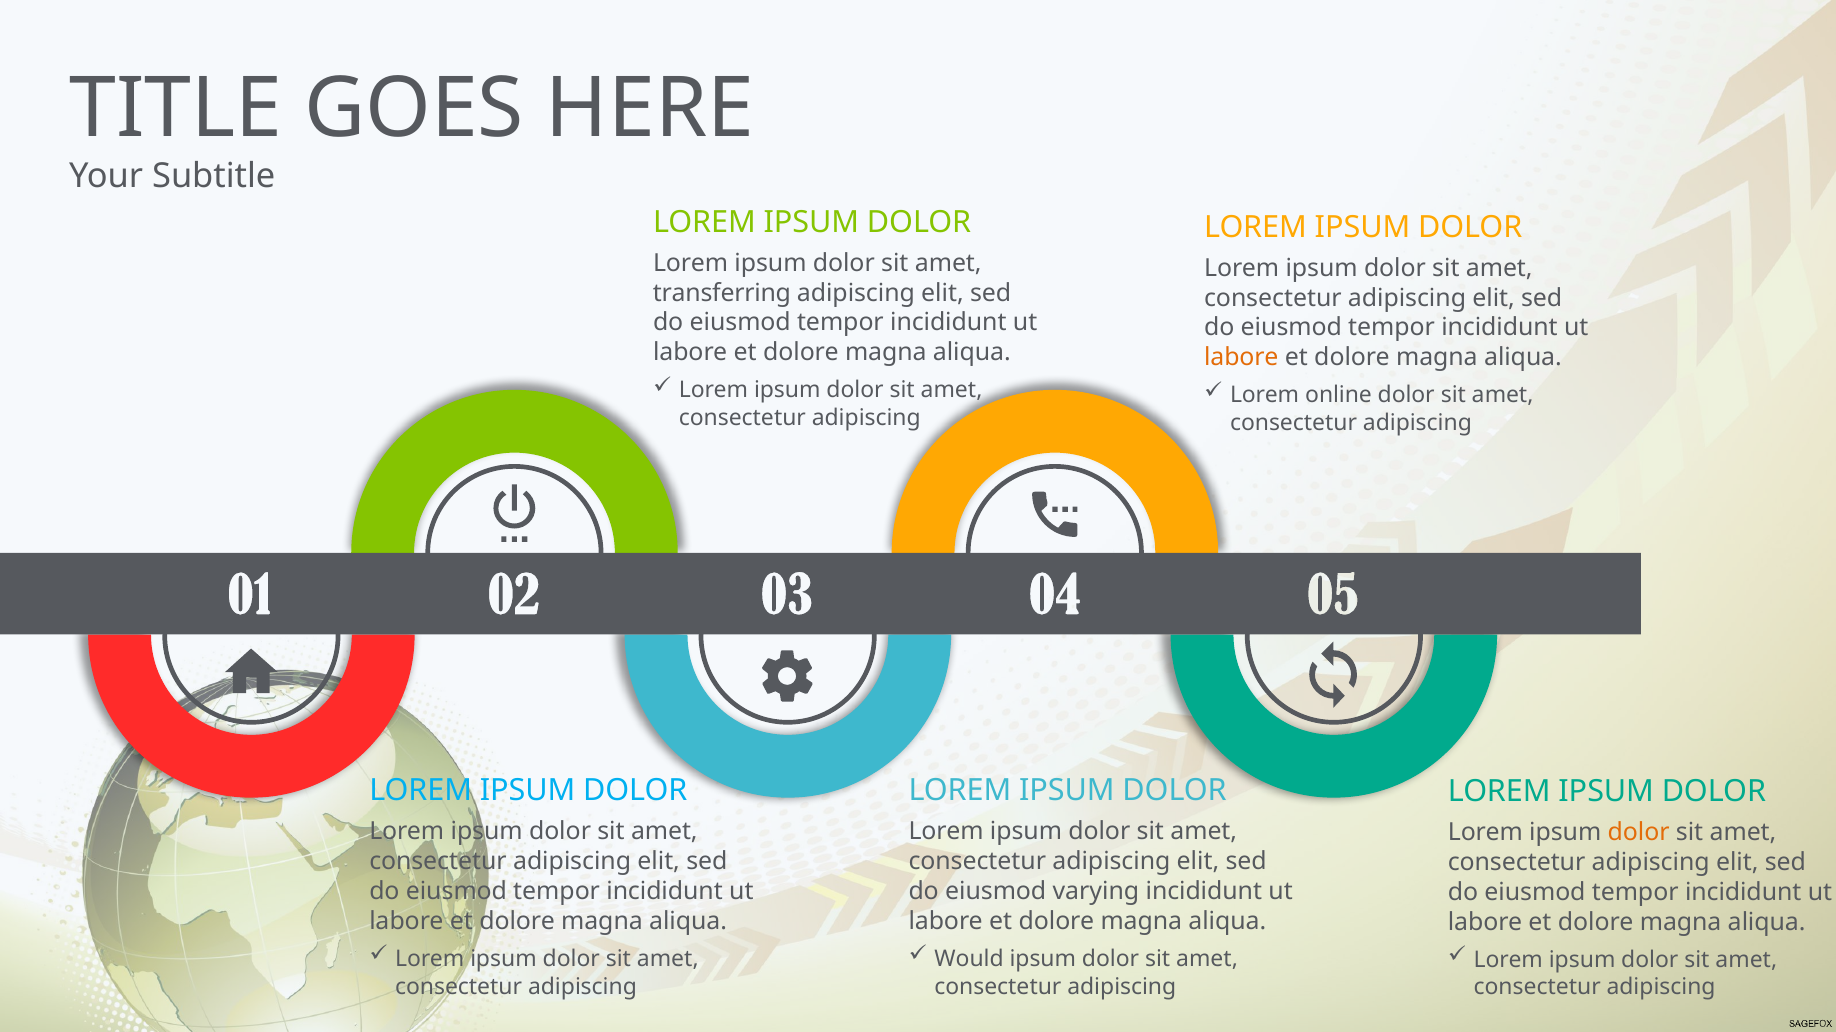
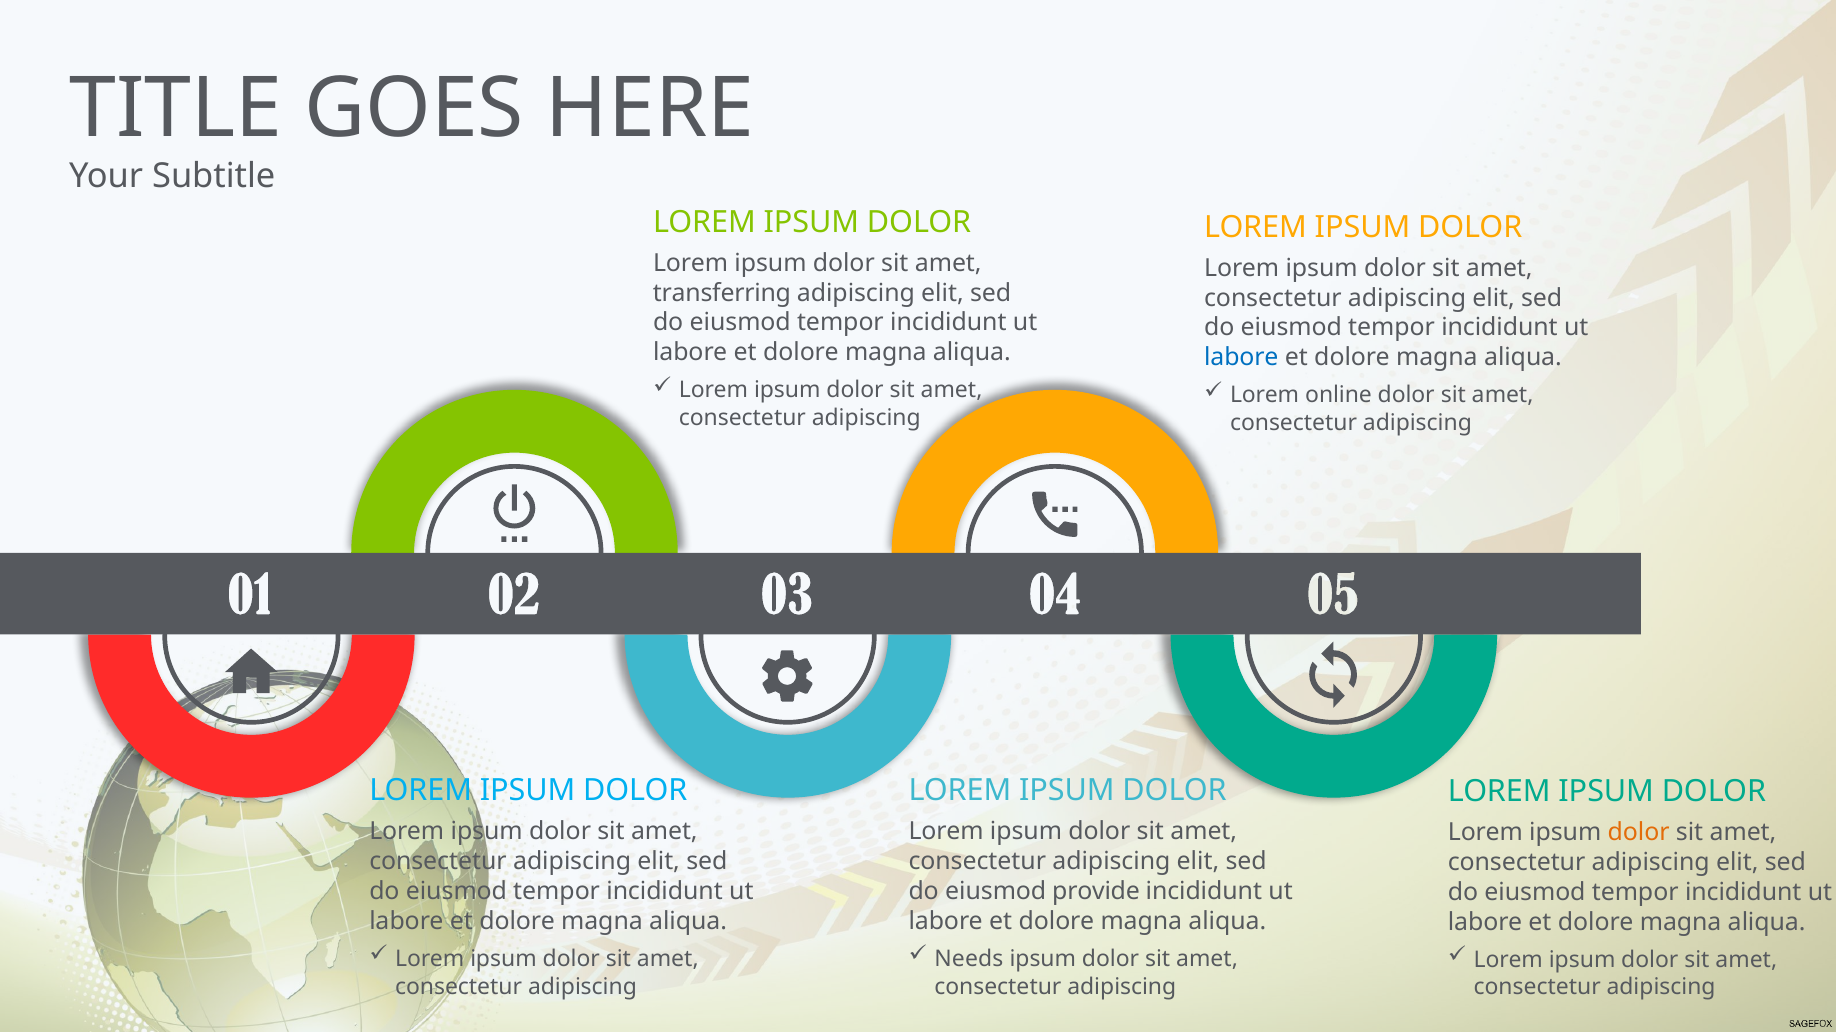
labore at (1241, 358) colour: orange -> blue
varying: varying -> provide
Would: Would -> Needs
